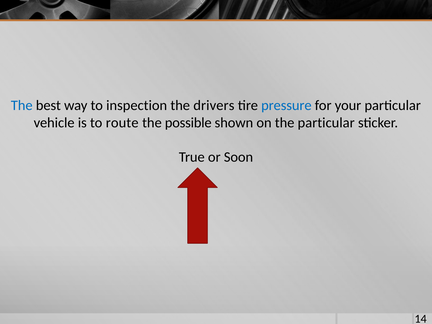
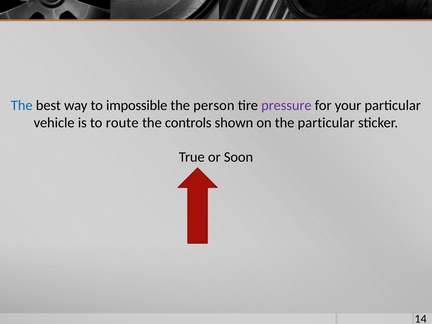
inspection: inspection -> impossible
drivers: drivers -> person
pressure colour: blue -> purple
possible: possible -> controls
